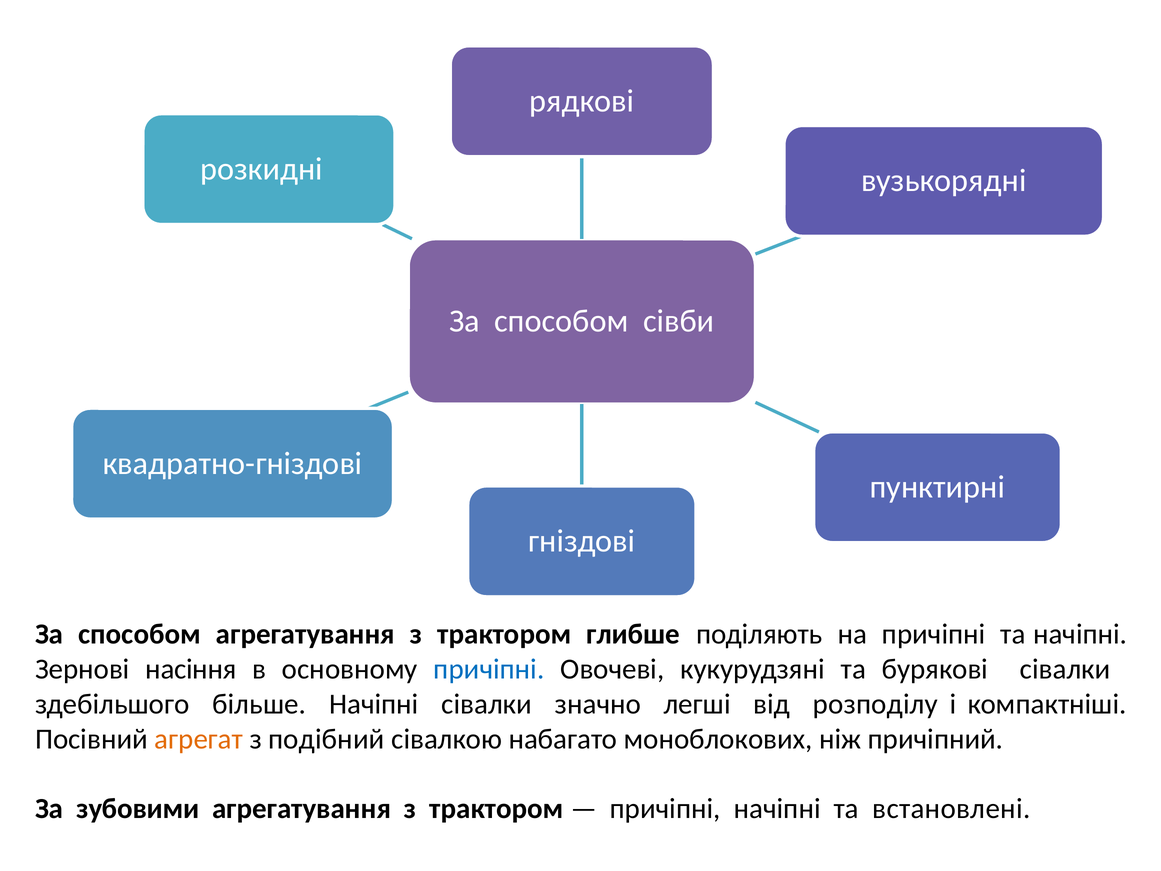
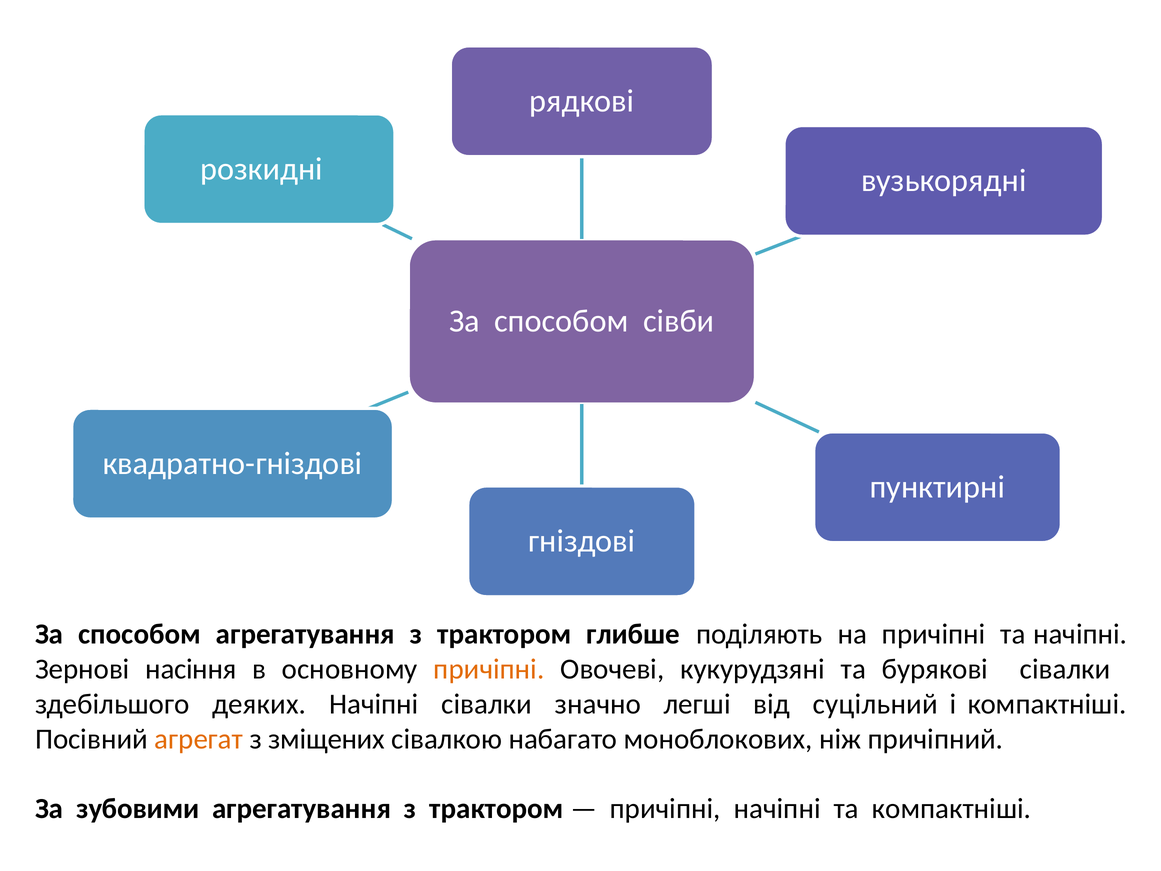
причіпні at (489, 669) colour: blue -> orange
більше: більше -> деяких
розподілу: розподілу -> суцільний
подібний: подібний -> зміщених
та встановлені: встановлені -> компактніші
